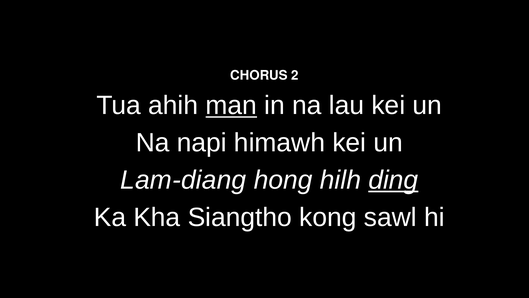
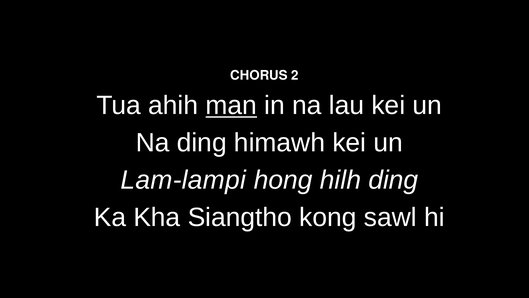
Na napi: napi -> ding
Lam-diang: Lam-diang -> Lam-lampi
ding at (393, 180) underline: present -> none
